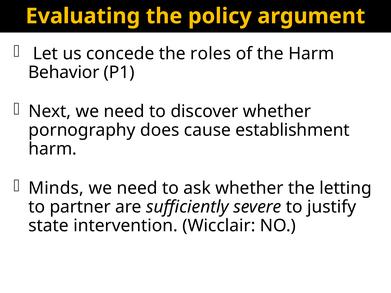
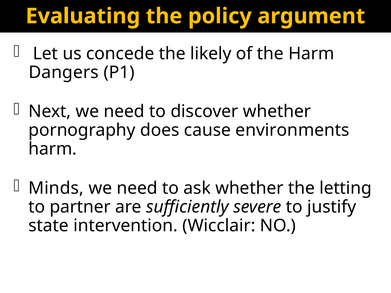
roles: roles -> likely
Behavior: Behavior -> Dangers
establishment: establishment -> environments
